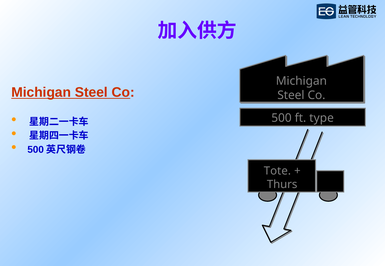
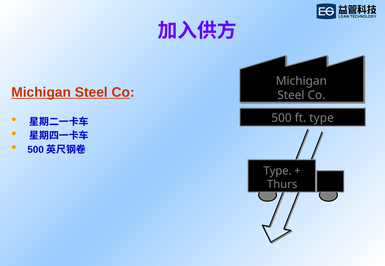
Tote at (277, 171): Tote -> Type
